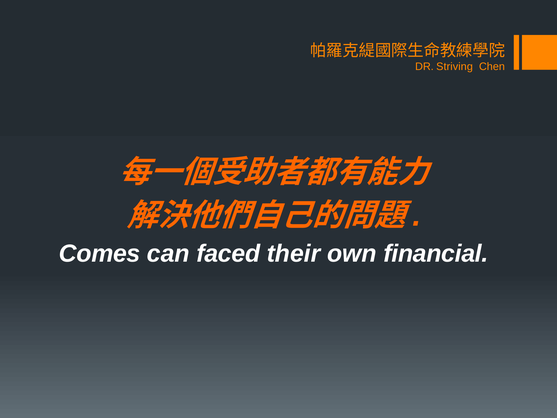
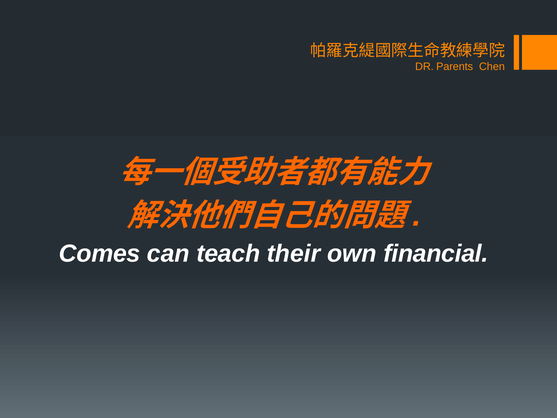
Striving: Striving -> Parents
faced: faced -> teach
